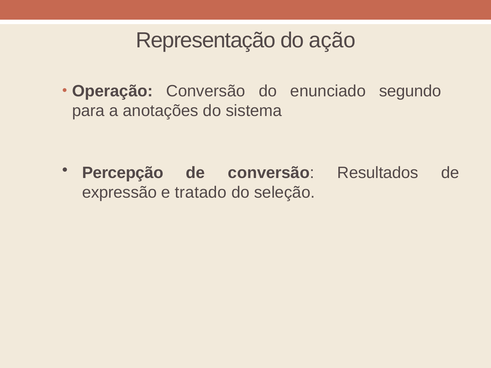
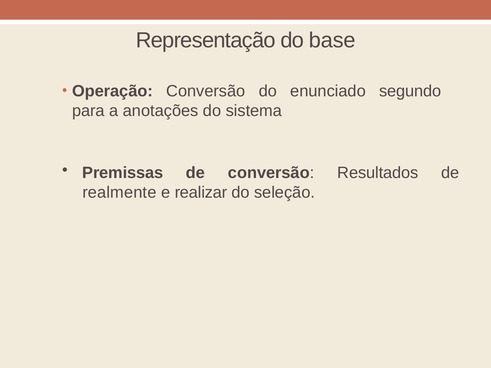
ação: ação -> base
Percepção: Percepção -> Premissas
expressão: expressão -> realmente
tratado: tratado -> realizar
